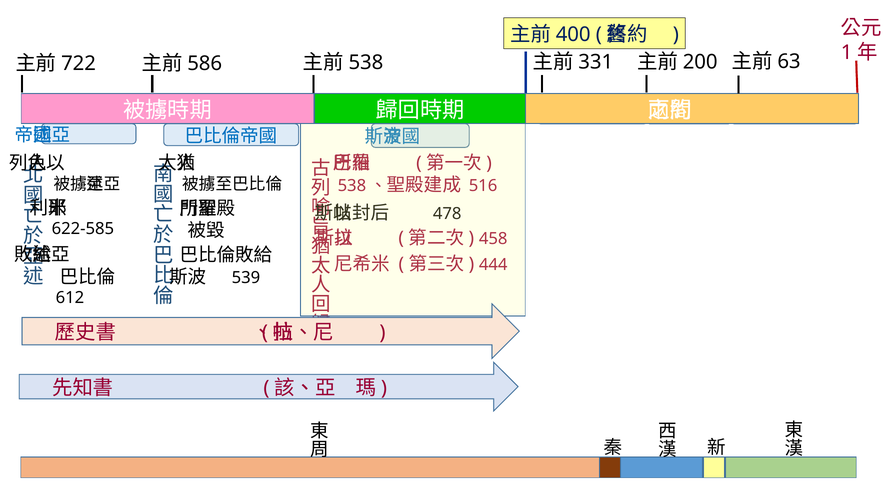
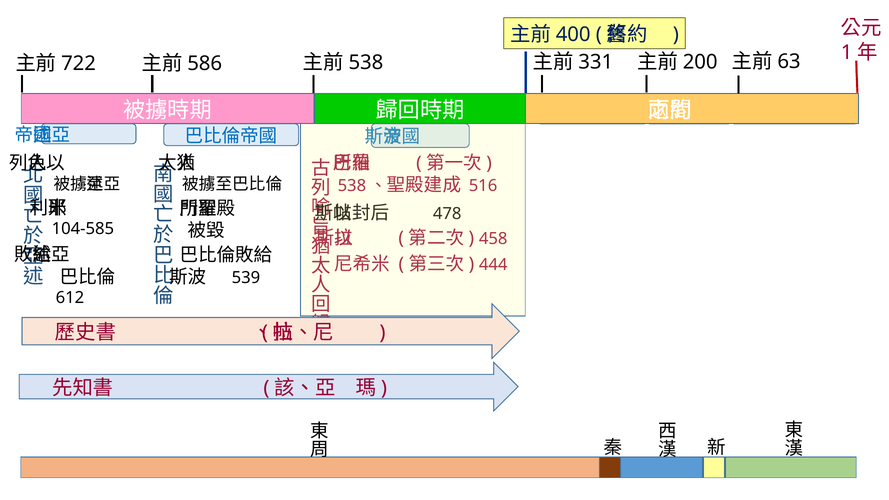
622-585: 622-585 -> 104-585
